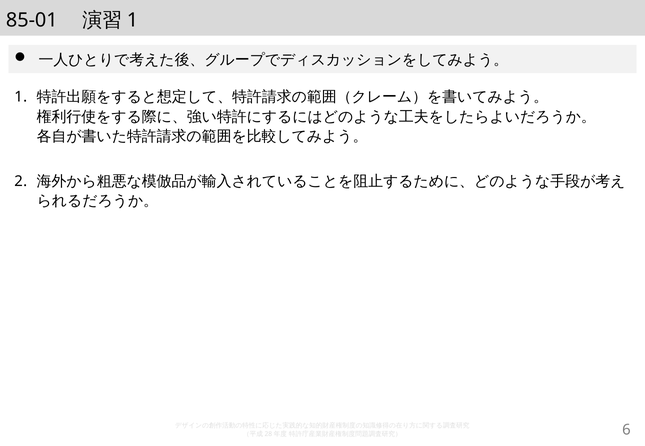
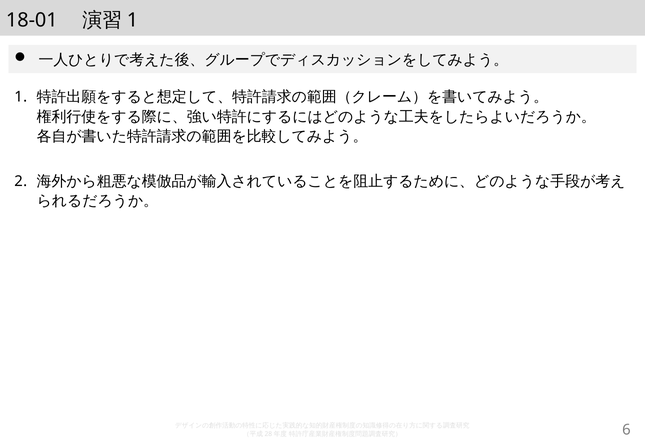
85-01: 85-01 -> 18-01
